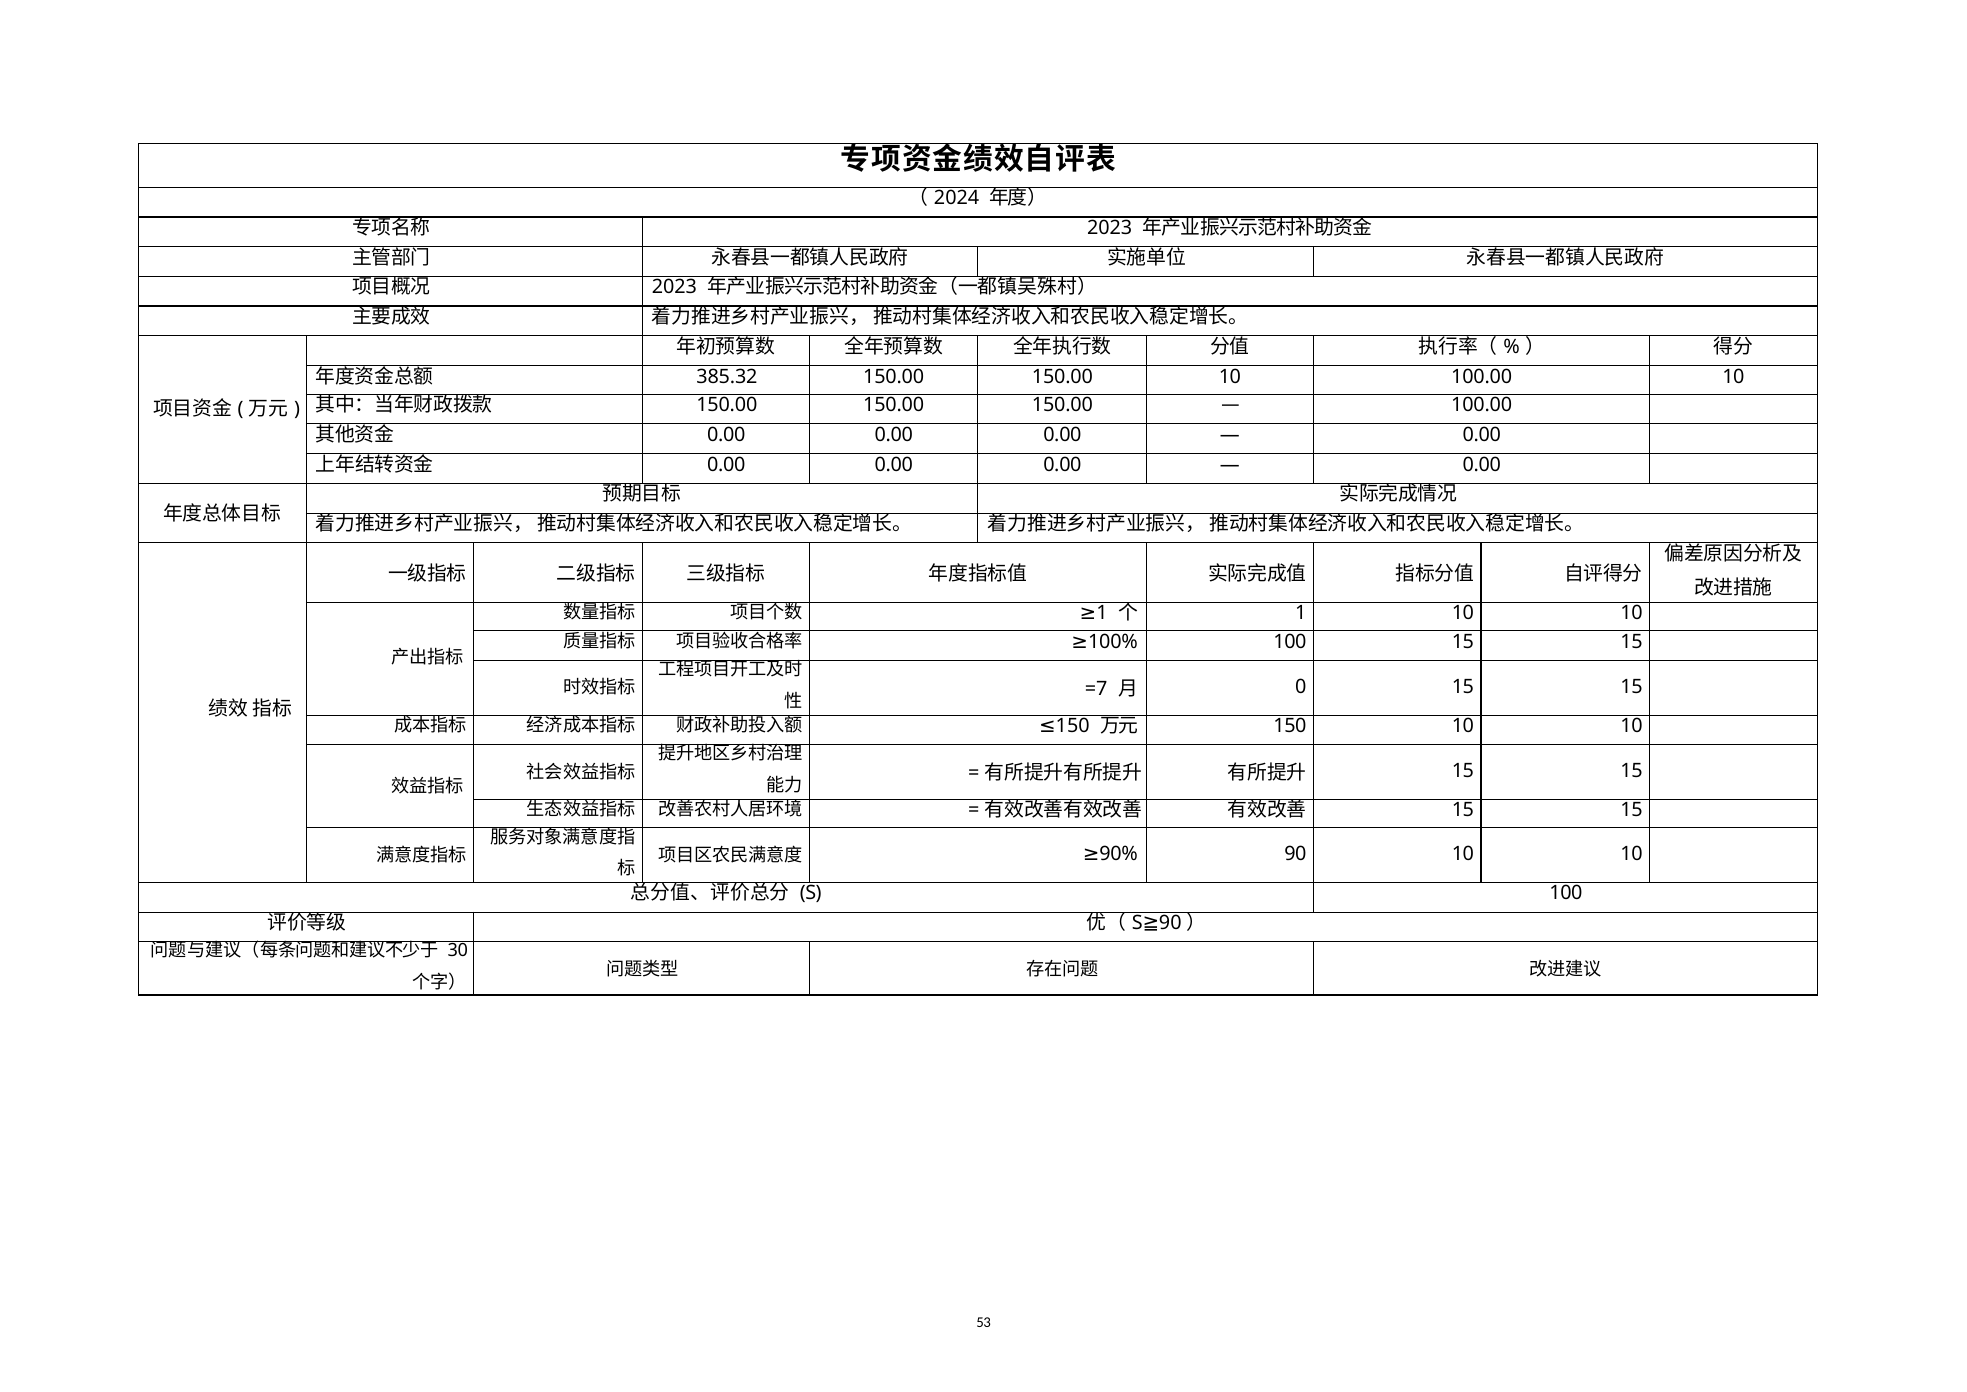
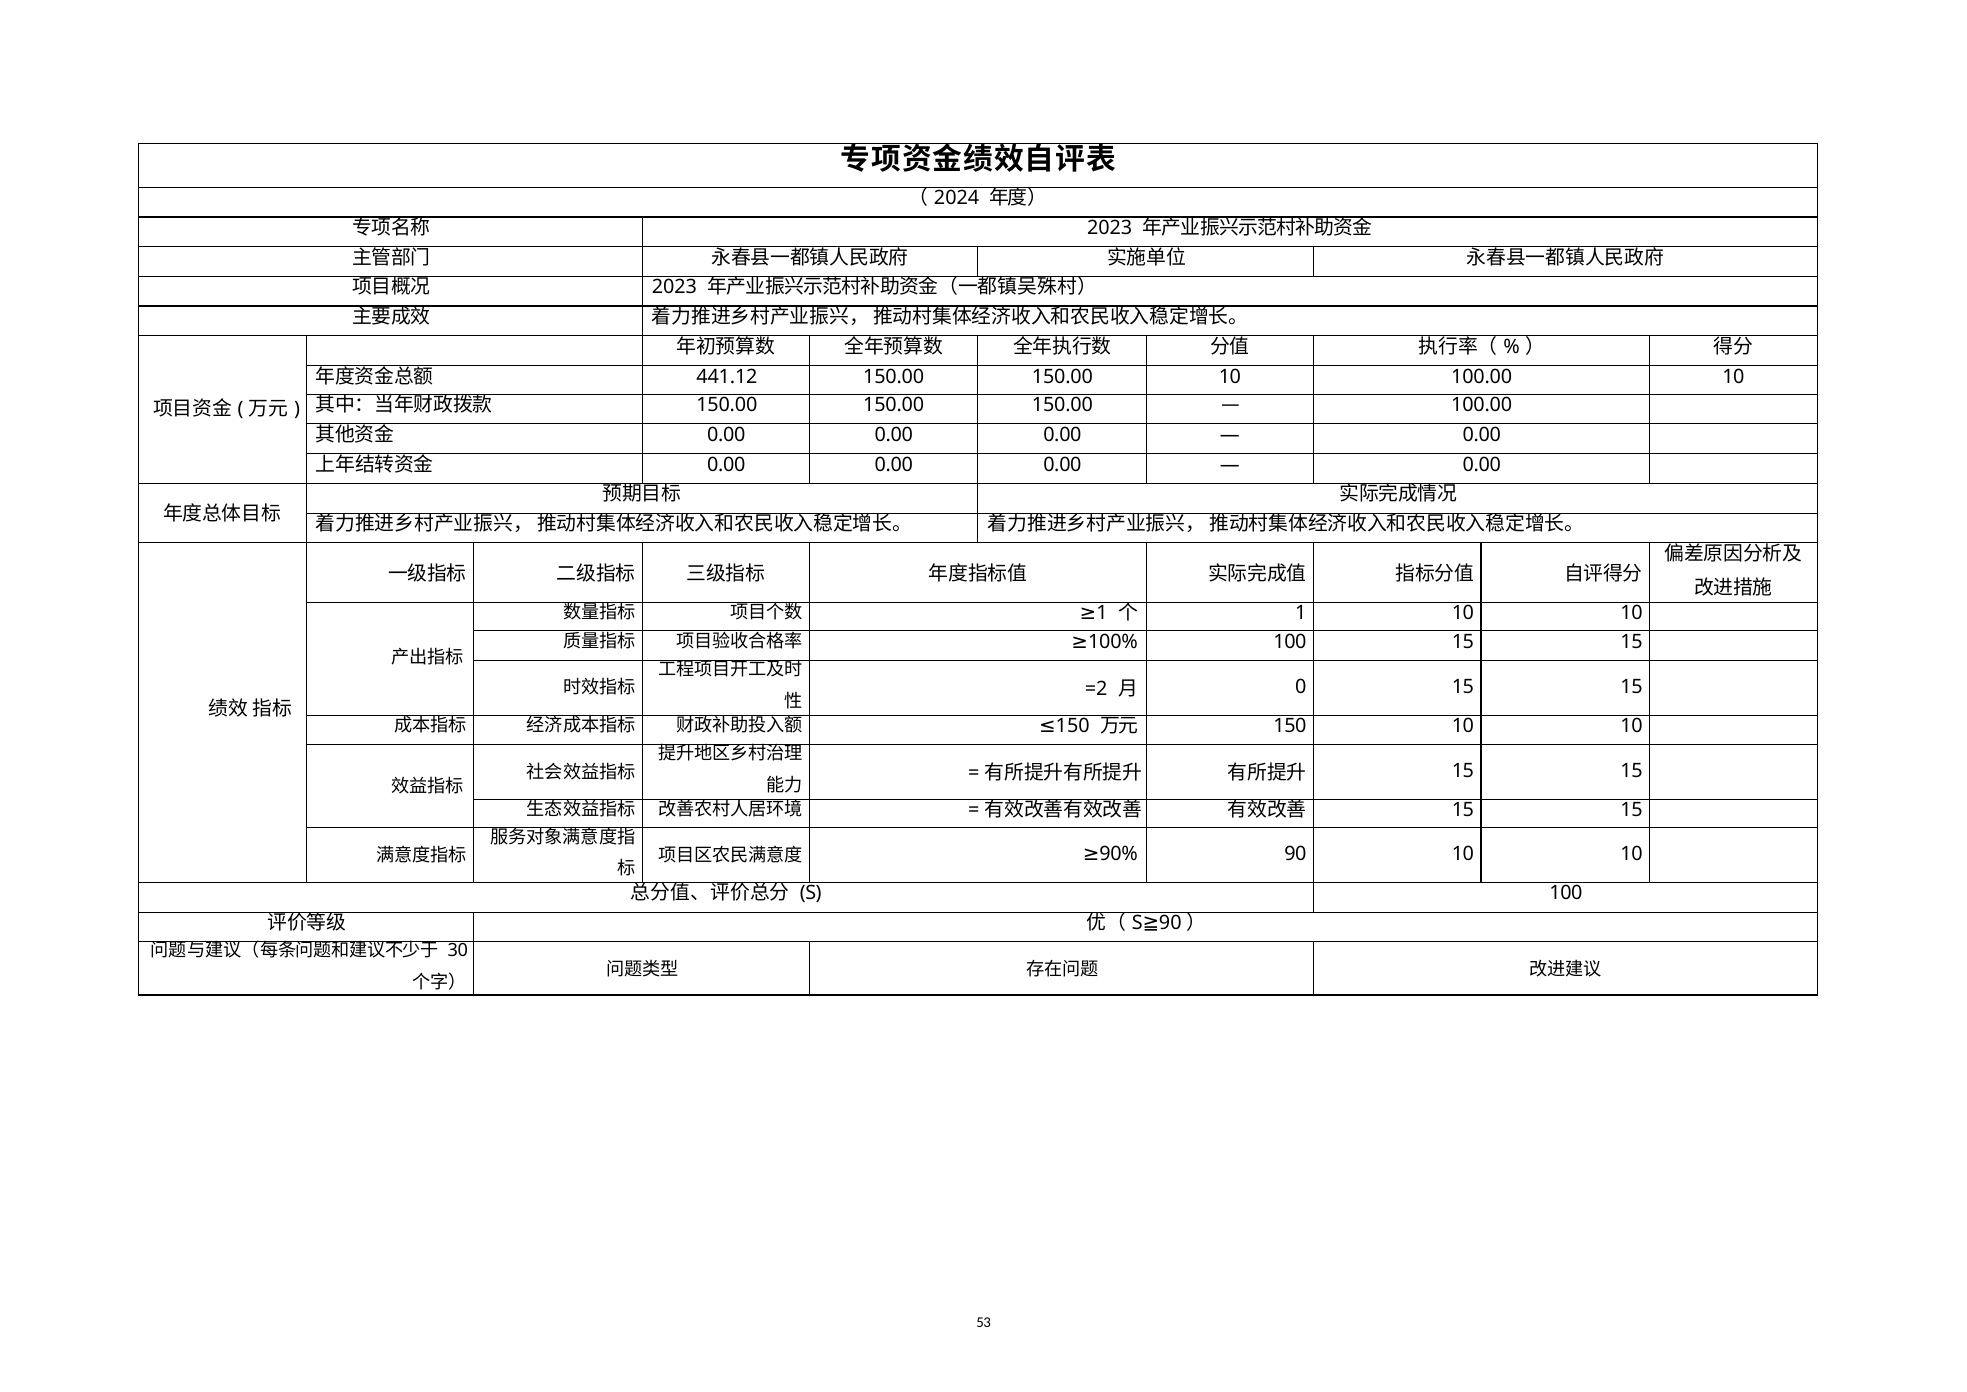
385.32: 385.32 -> 441.12
=7: =7 -> =2
